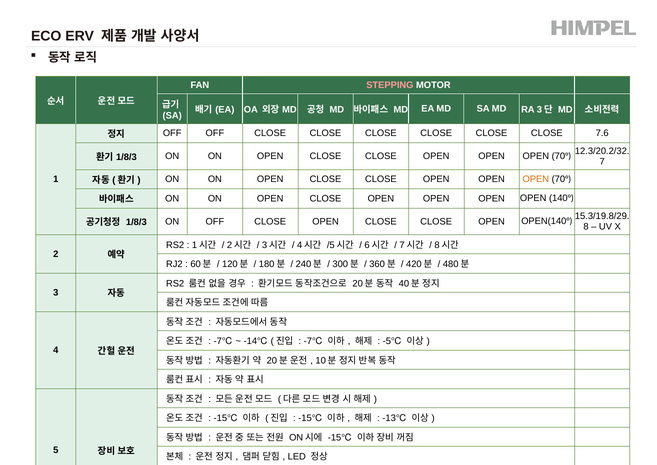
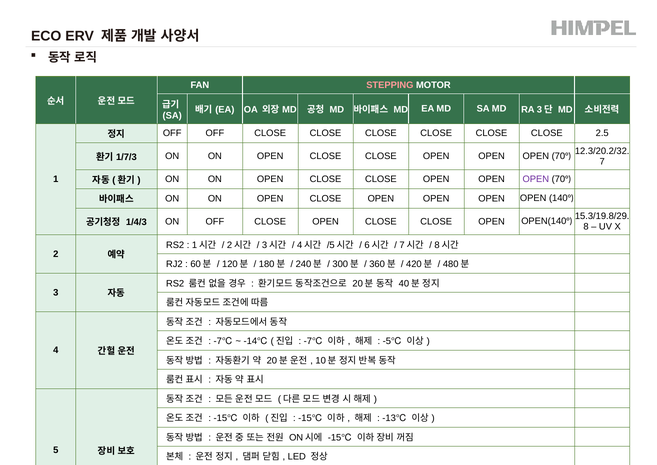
7.6: 7.6 -> 2.5
1/8/3 at (126, 157): 1/8/3 -> 1/7/3
OPEN at (536, 179) colour: orange -> purple
1/8/3 at (136, 222): 1/8/3 -> 1/4/3
